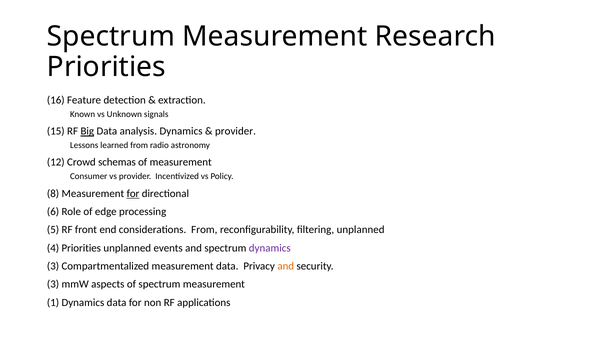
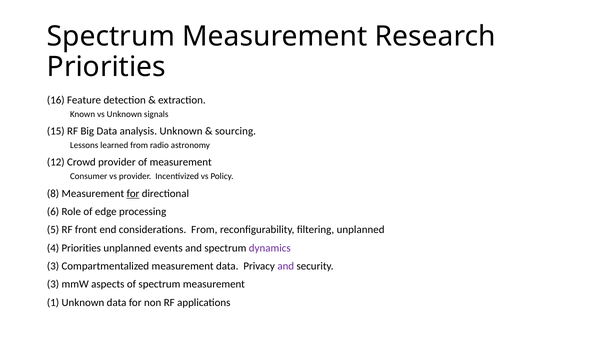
Big underline: present -> none
analysis Dynamics: Dynamics -> Unknown
provider at (235, 131): provider -> sourcing
Crowd schemas: schemas -> provider
and at (286, 267) colour: orange -> purple
1 Dynamics: Dynamics -> Unknown
